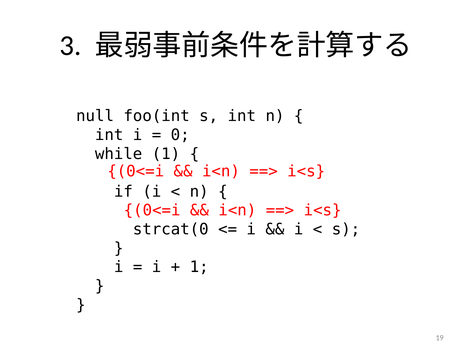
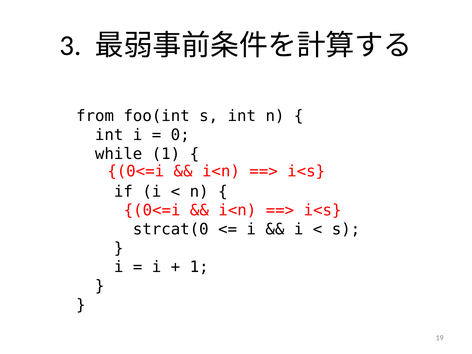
null: null -> from
